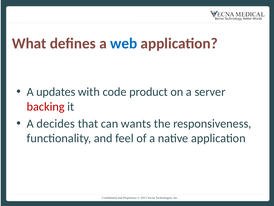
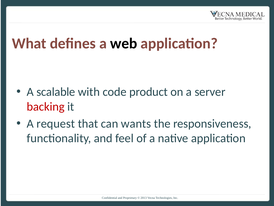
web colour: blue -> black
updates: updates -> scalable
decides: decides -> request
